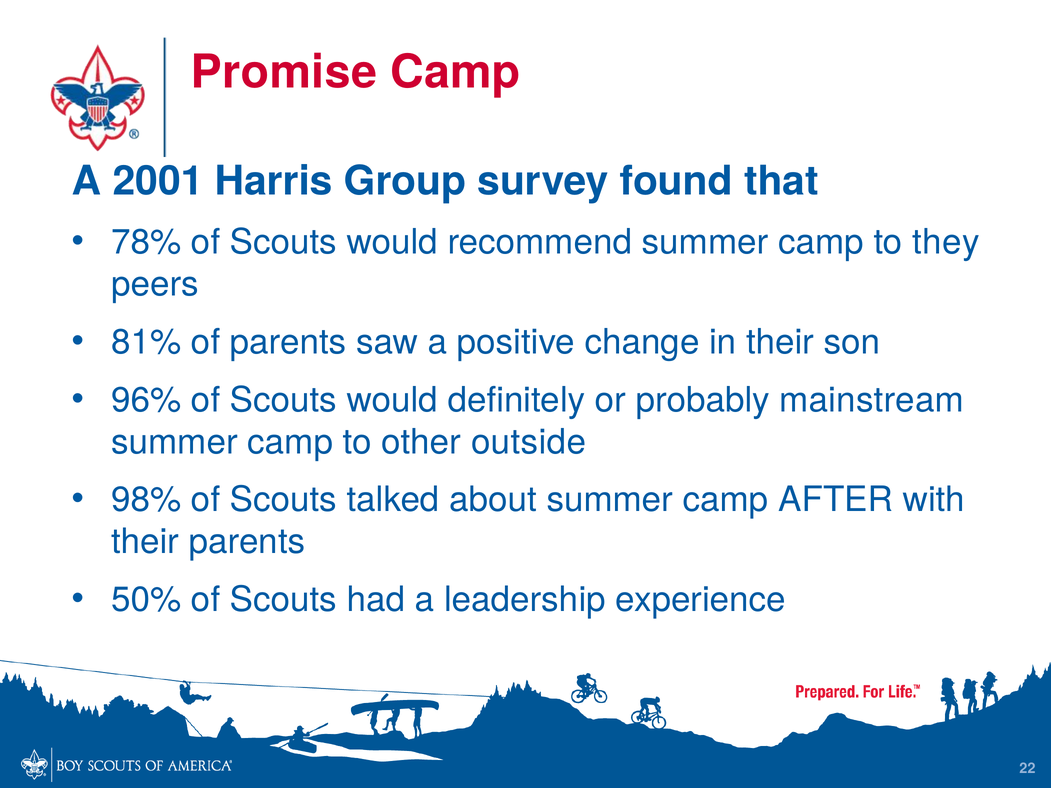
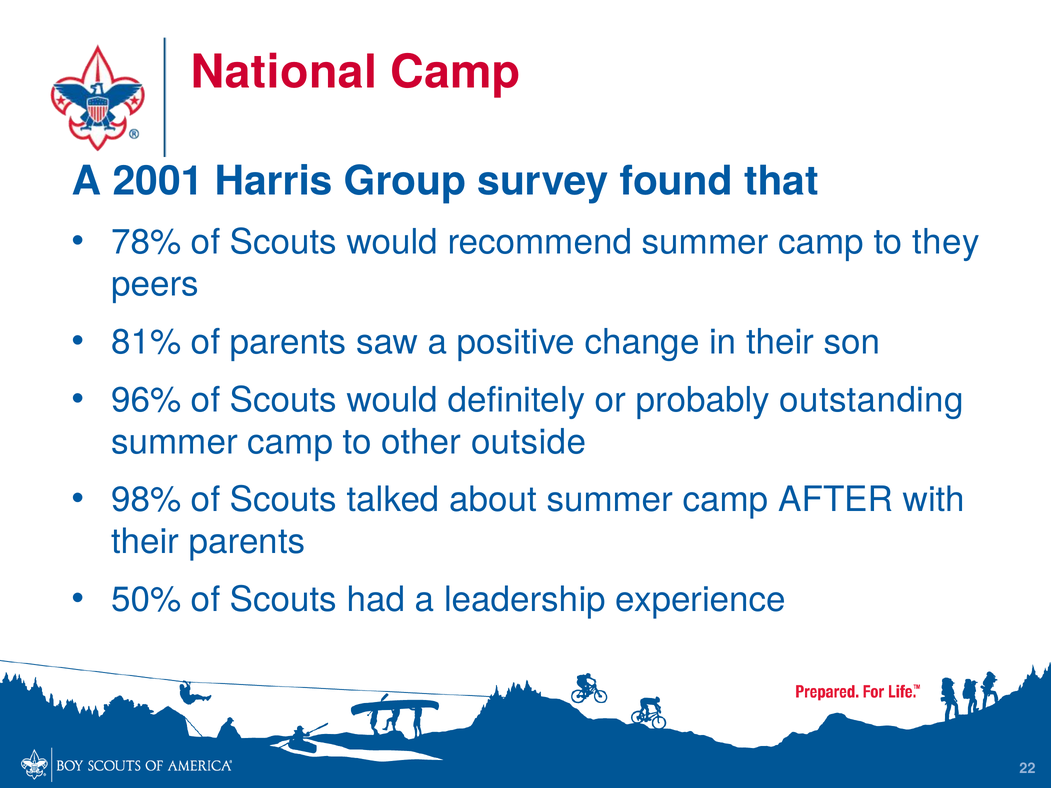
Promise: Promise -> National
mainstream: mainstream -> outstanding
